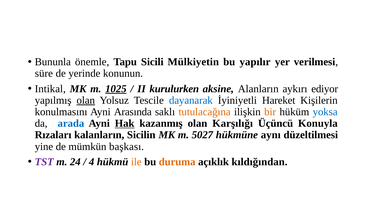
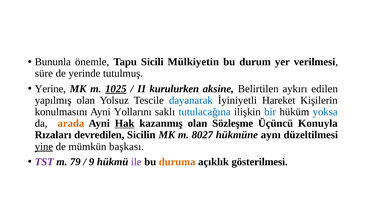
yapılır: yapılır -> durum
konunun: konunun -> tutulmuş
Intikal: Intikal -> Yerine
Alanların: Alanların -> Belirtilen
ediyor: ediyor -> edilen
olan at (86, 100) underline: present -> none
Arasında: Arasında -> Yollarını
tutulacağına colour: orange -> blue
bir colour: orange -> blue
arada colour: blue -> orange
Karşılığı: Karşılığı -> Sözleşme
kalanların: kalanların -> devredilen
5027: 5027 -> 8027
yine underline: none -> present
24: 24 -> 79
4: 4 -> 9
ile colour: orange -> purple
kıldığından: kıldığından -> gösterilmesi
